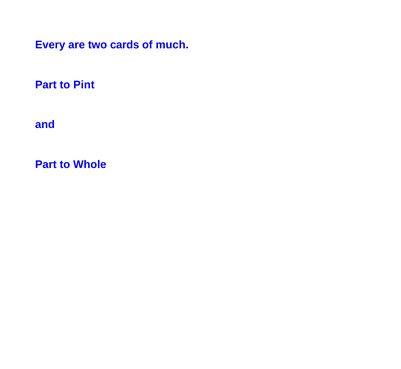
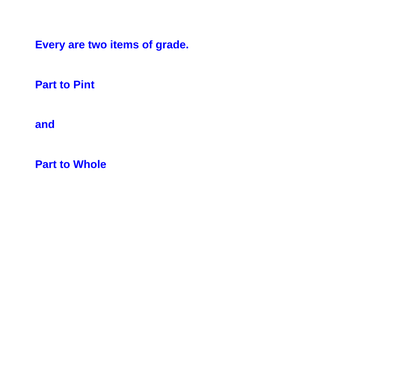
cards: cards -> items
much: much -> grade
